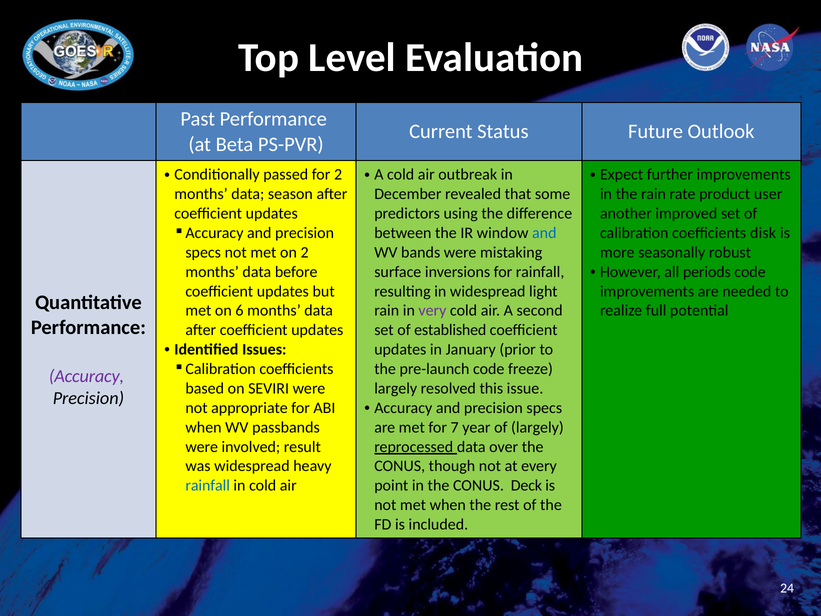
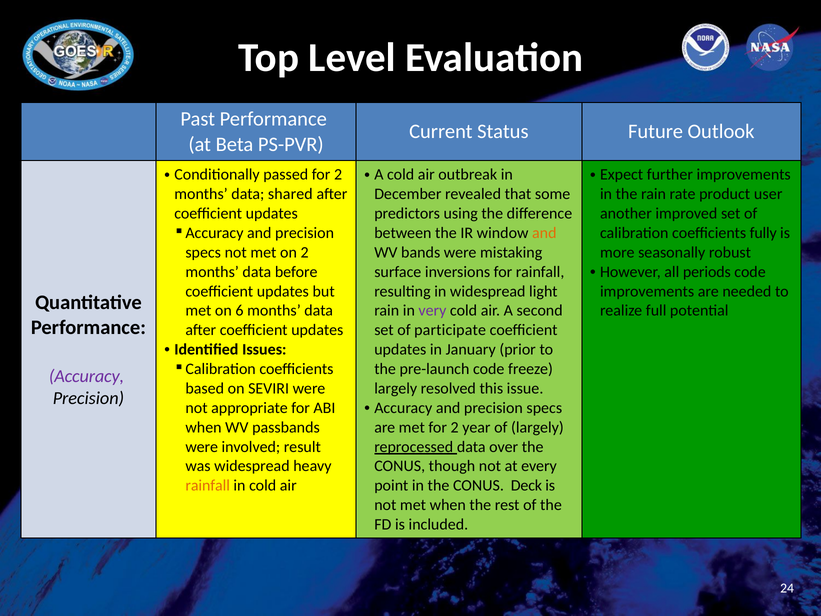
season: season -> shared
and at (544, 233) colour: blue -> orange
disk: disk -> fully
established: established -> participate
met for 7: 7 -> 2
rainfall at (208, 485) colour: blue -> orange
